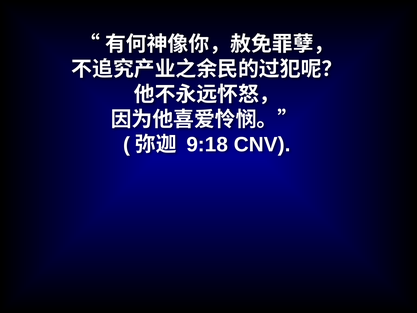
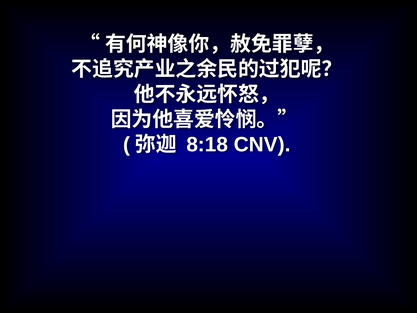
9:18: 9:18 -> 8:18
